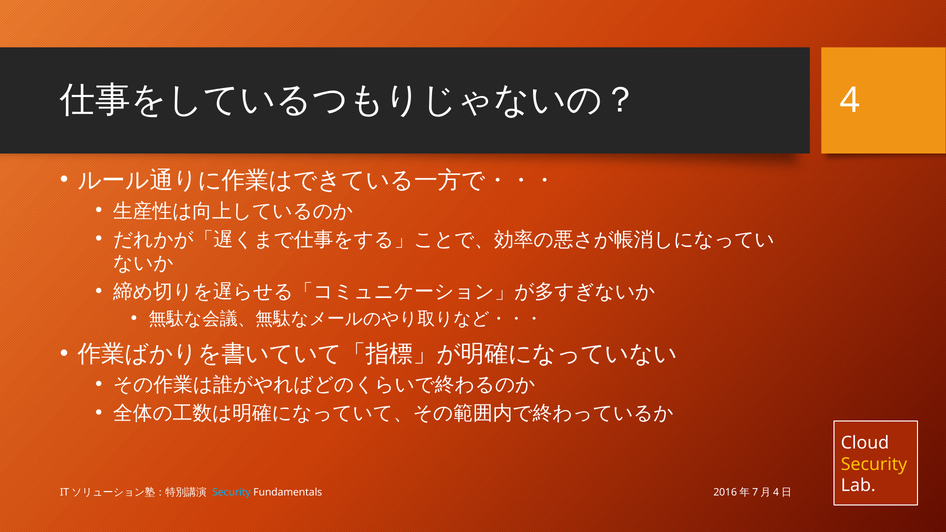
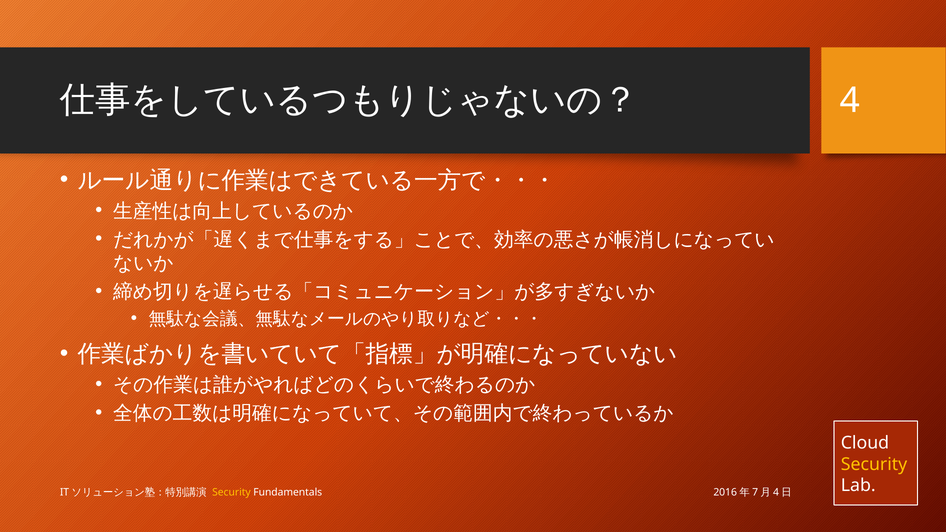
Security at (231, 493) colour: light blue -> yellow
